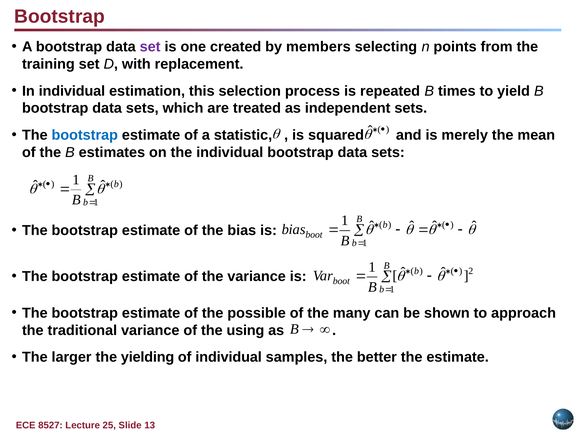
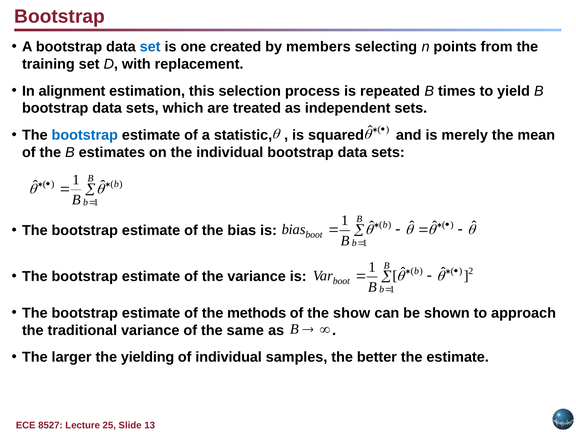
set at (150, 47) colour: purple -> blue
In individual: individual -> alignment
possible: possible -> methods
many: many -> show
using: using -> same
